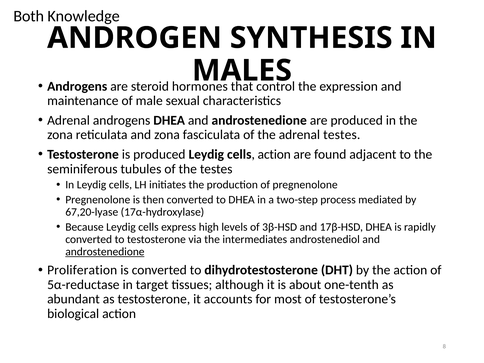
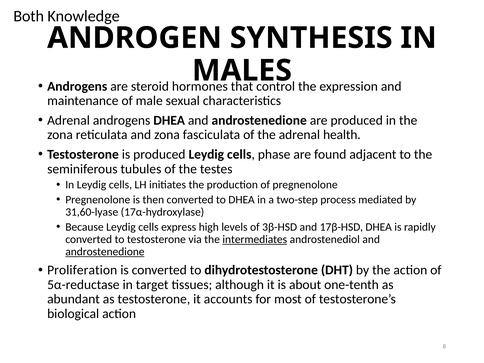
adrenal testes: testes -> health
cells action: action -> phase
67,20-lyase: 67,20-lyase -> 31,60-lyase
intermediates underline: none -> present
